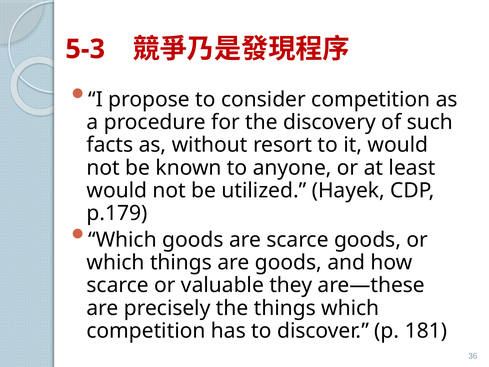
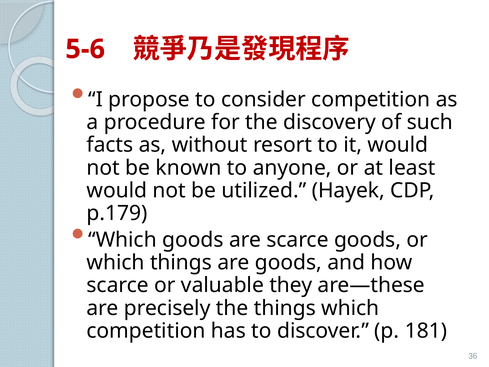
5-3: 5-3 -> 5-6
